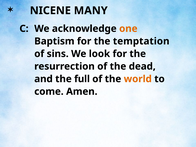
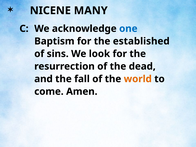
one colour: orange -> blue
temptation: temptation -> established
full: full -> fall
